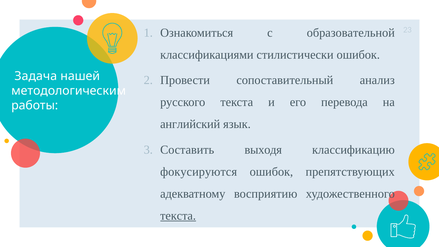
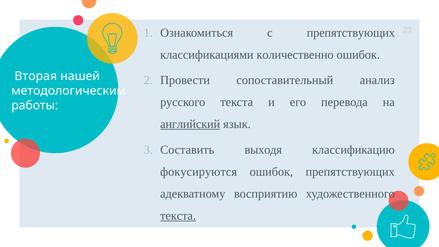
с образовательной: образовательной -> препятствующих
стилистически: стилистически -> количественно
Задача: Задача -> Вторая
английский underline: none -> present
